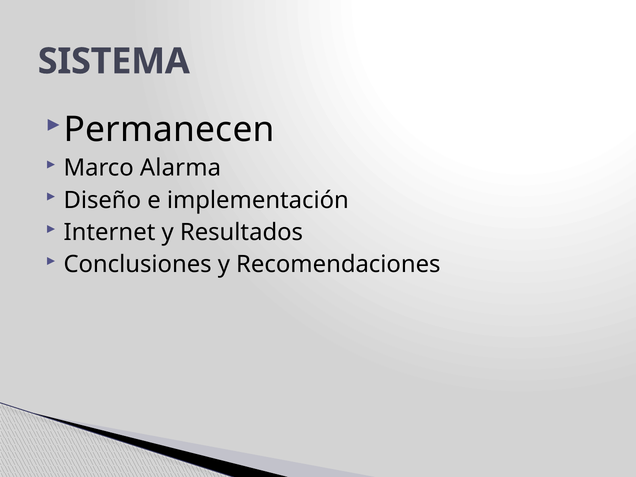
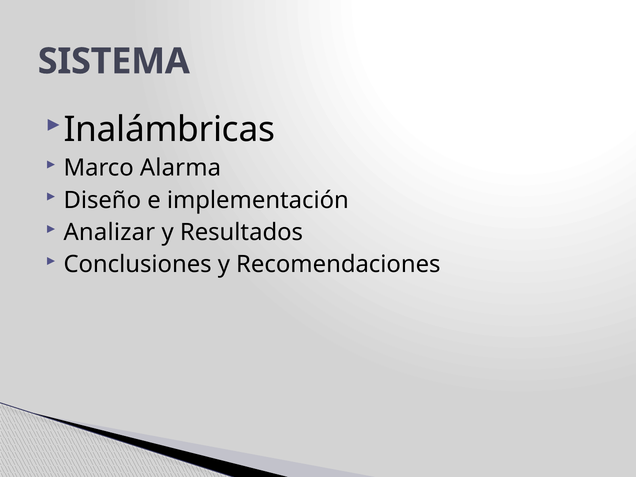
Permanecen: Permanecen -> Inalámbricas
Internet: Internet -> Analizar
